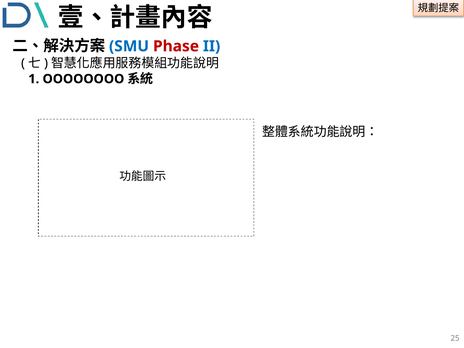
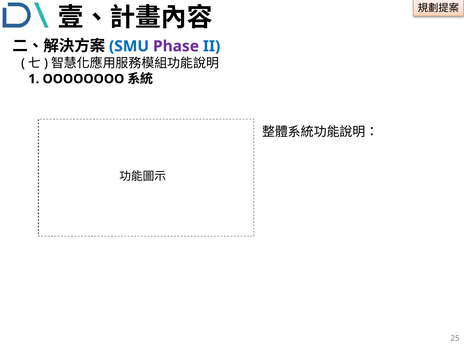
Phase colour: red -> purple
